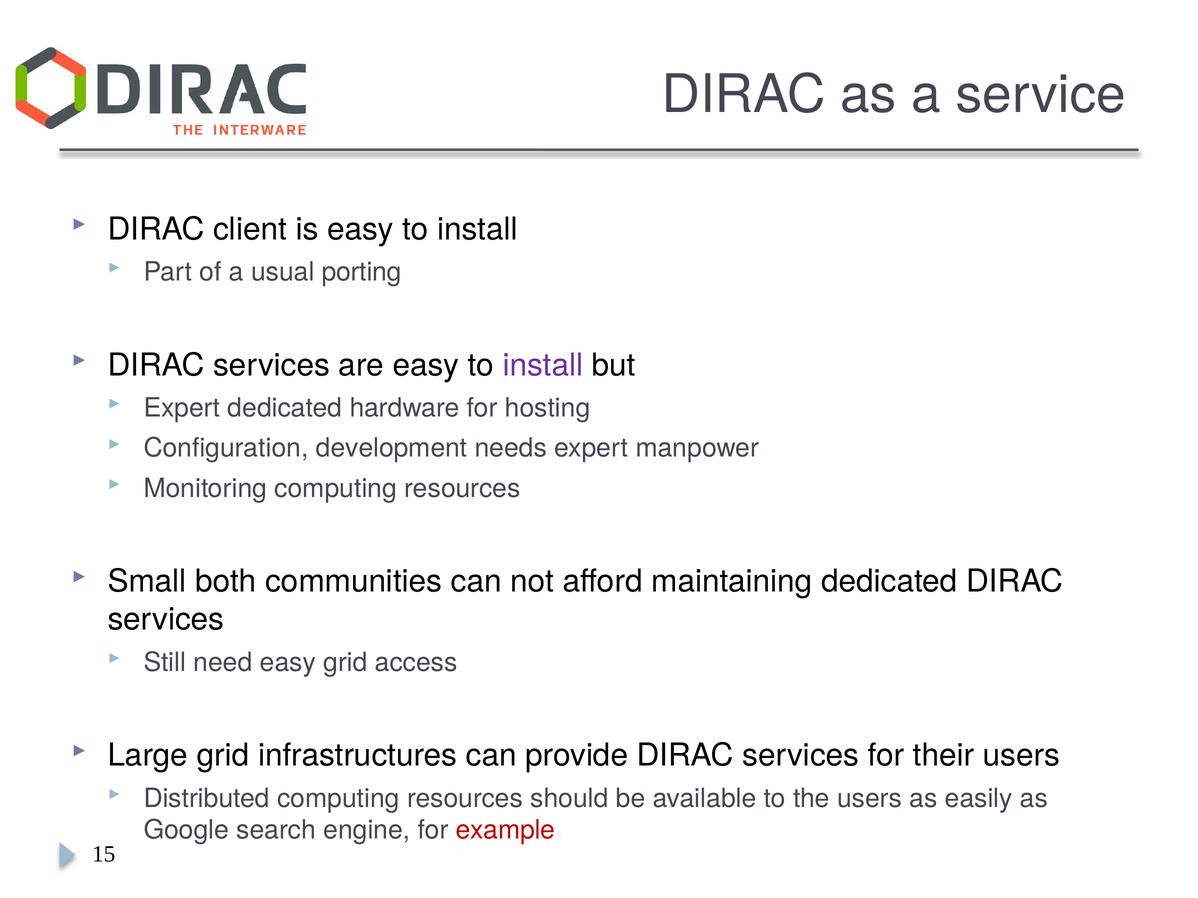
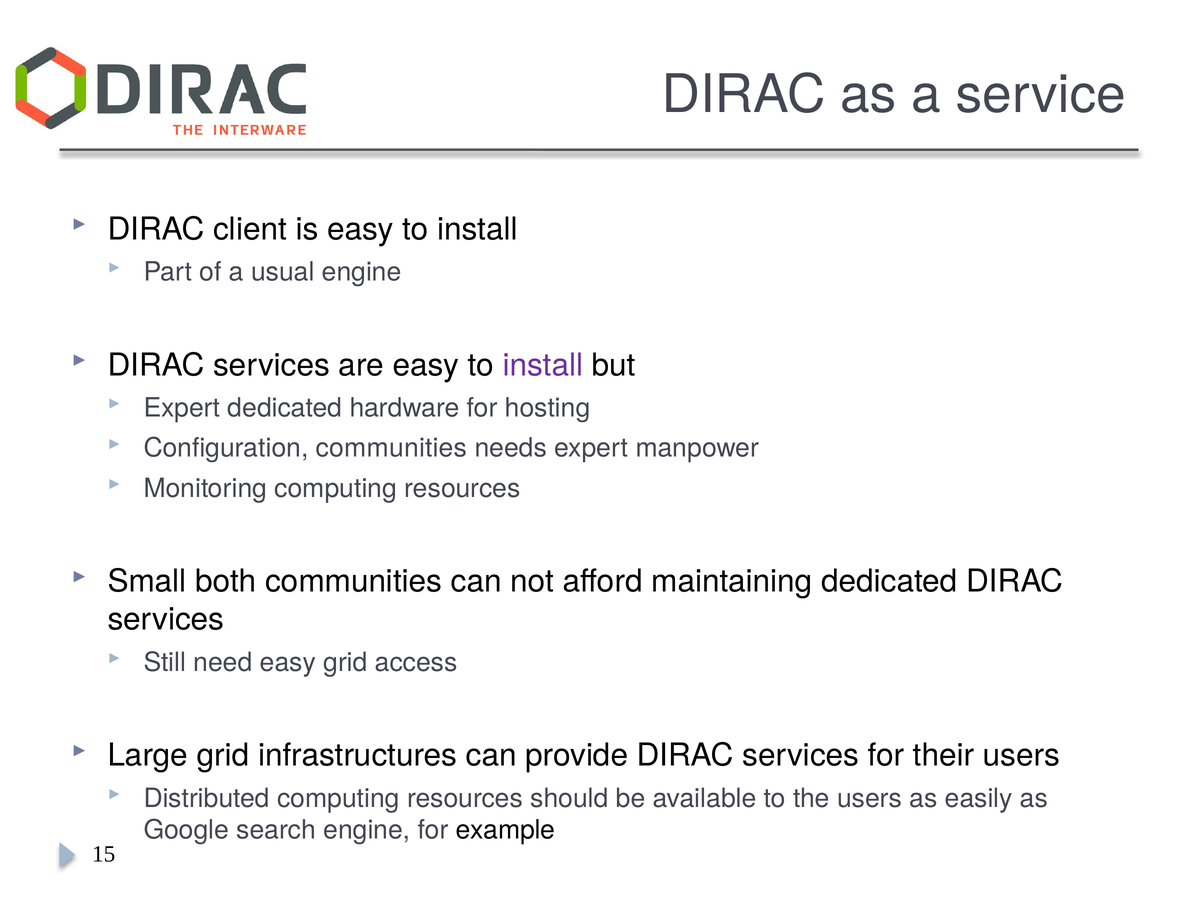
usual porting: porting -> engine
Configuration development: development -> communities
example colour: red -> black
